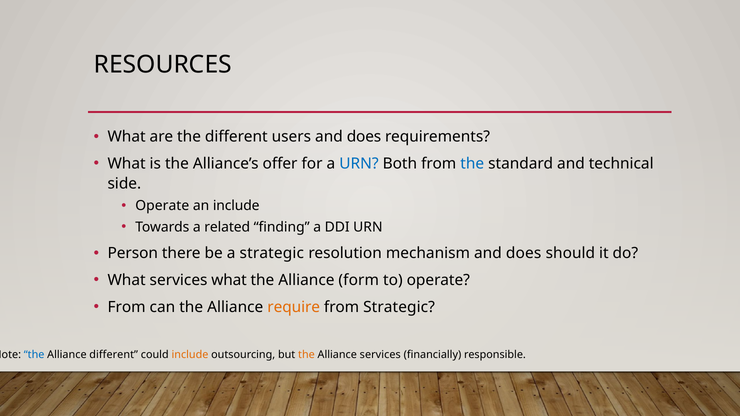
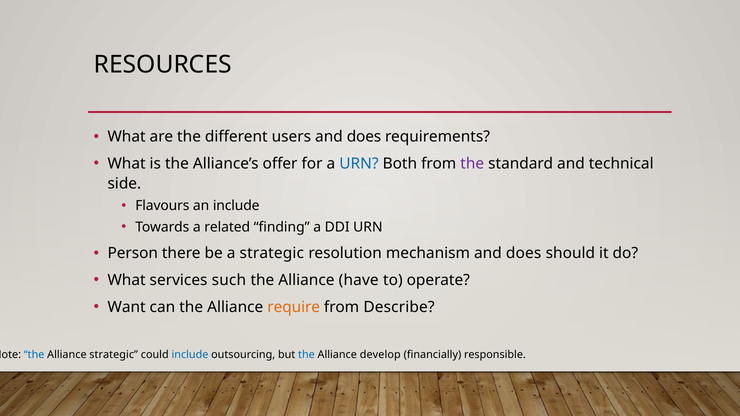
the at (472, 164) colour: blue -> purple
Operate at (162, 206): Operate -> Flavours
services what: what -> such
form: form -> have
From at (127, 307): From -> Want
from Strategic: Strategic -> Describe
Alliance different: different -> strategic
include at (190, 355) colour: orange -> blue
the at (306, 355) colour: orange -> blue
Alliance services: services -> develop
